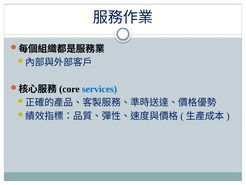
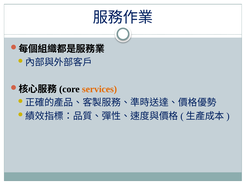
services colour: blue -> orange
